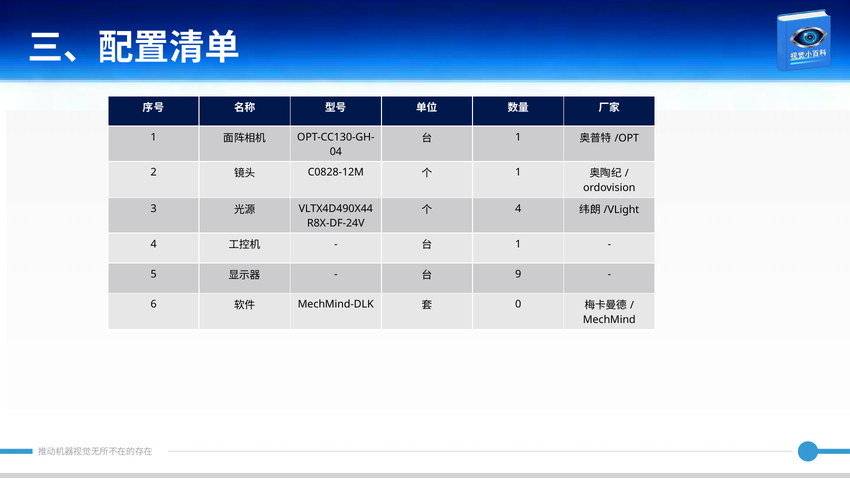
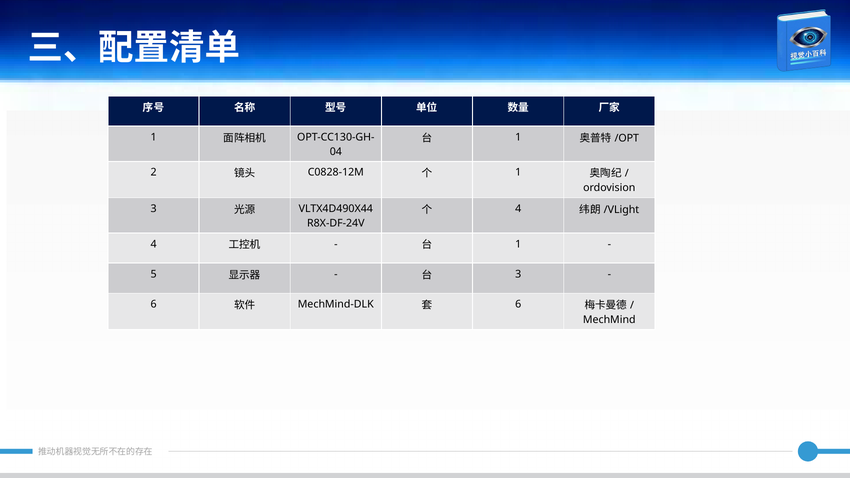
9 at (518, 274): 9 -> 3
0 at (518, 304): 0 -> 6
